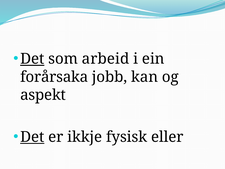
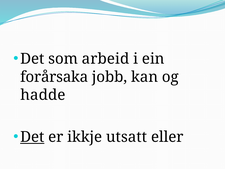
Det at (32, 59) underline: present -> none
aspekt: aspekt -> hadde
fysisk: fysisk -> utsatt
